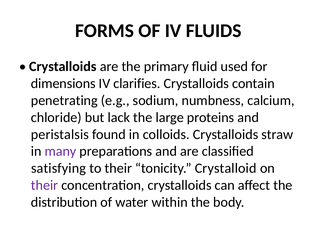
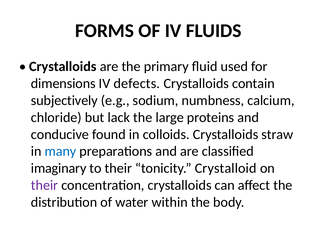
clarifies: clarifies -> defects
penetrating: penetrating -> subjectively
peristalsis: peristalsis -> conducive
many colour: purple -> blue
satisfying: satisfying -> imaginary
